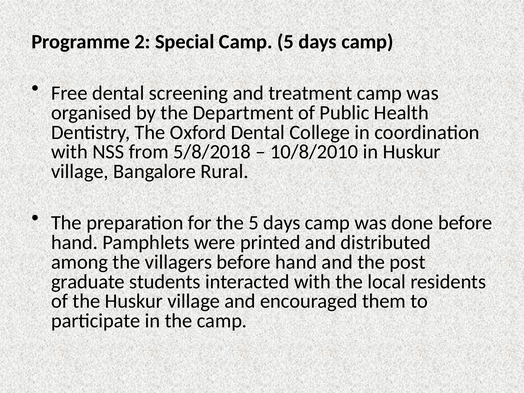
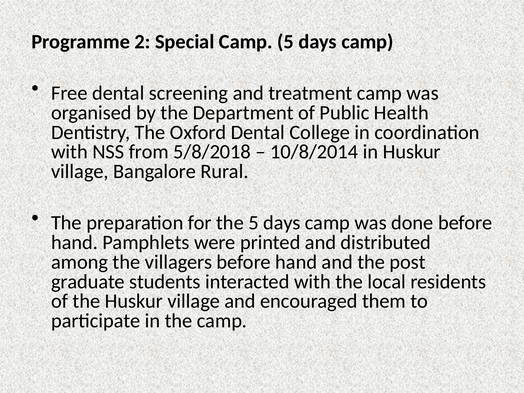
10/8/2010: 10/8/2010 -> 10/8/2014
